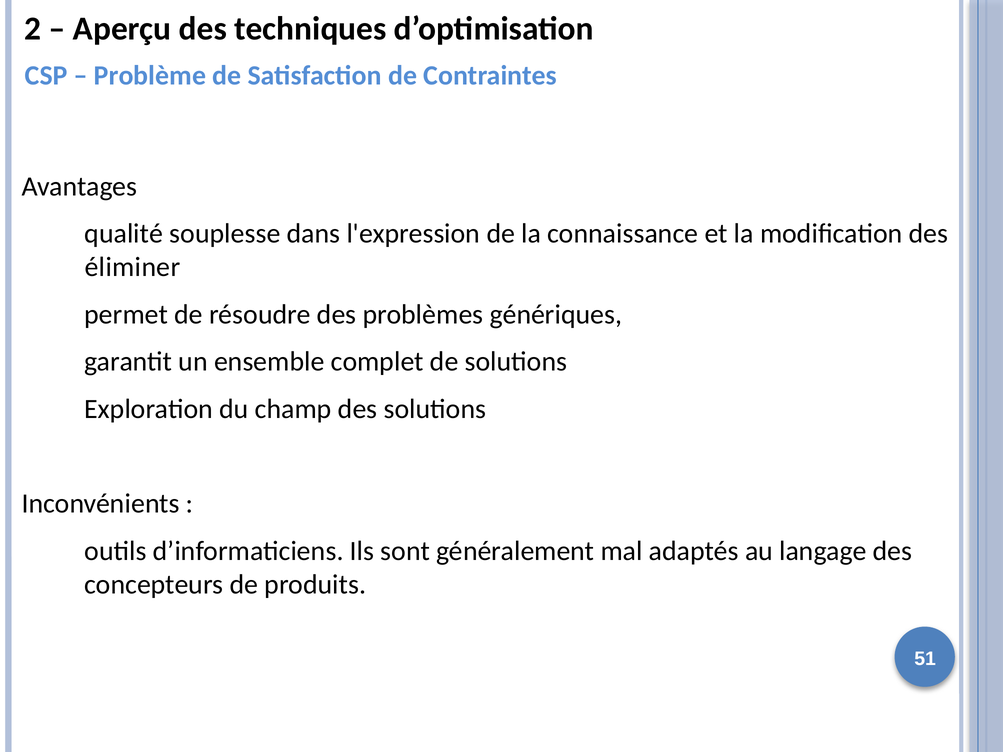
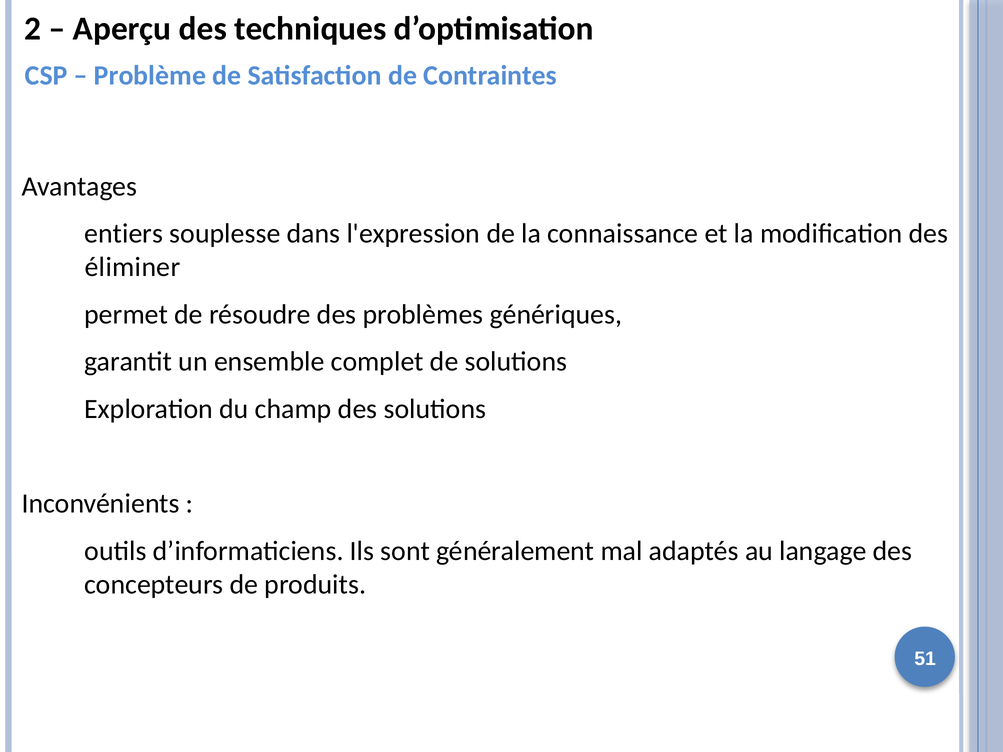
qualité: qualité -> entiers
